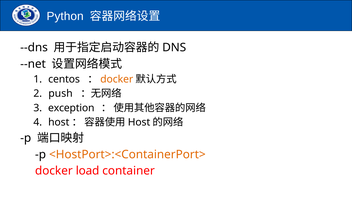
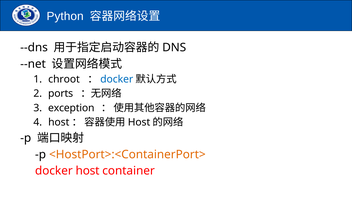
centos: centos -> chroot
docker at (117, 79) colour: orange -> blue
push: push -> ports
docker load: load -> host
